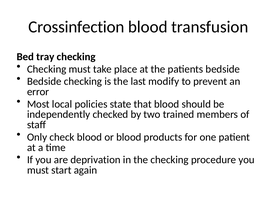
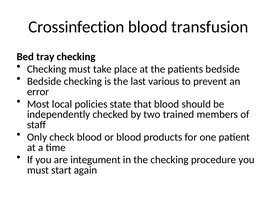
modify: modify -> various
deprivation: deprivation -> integument
